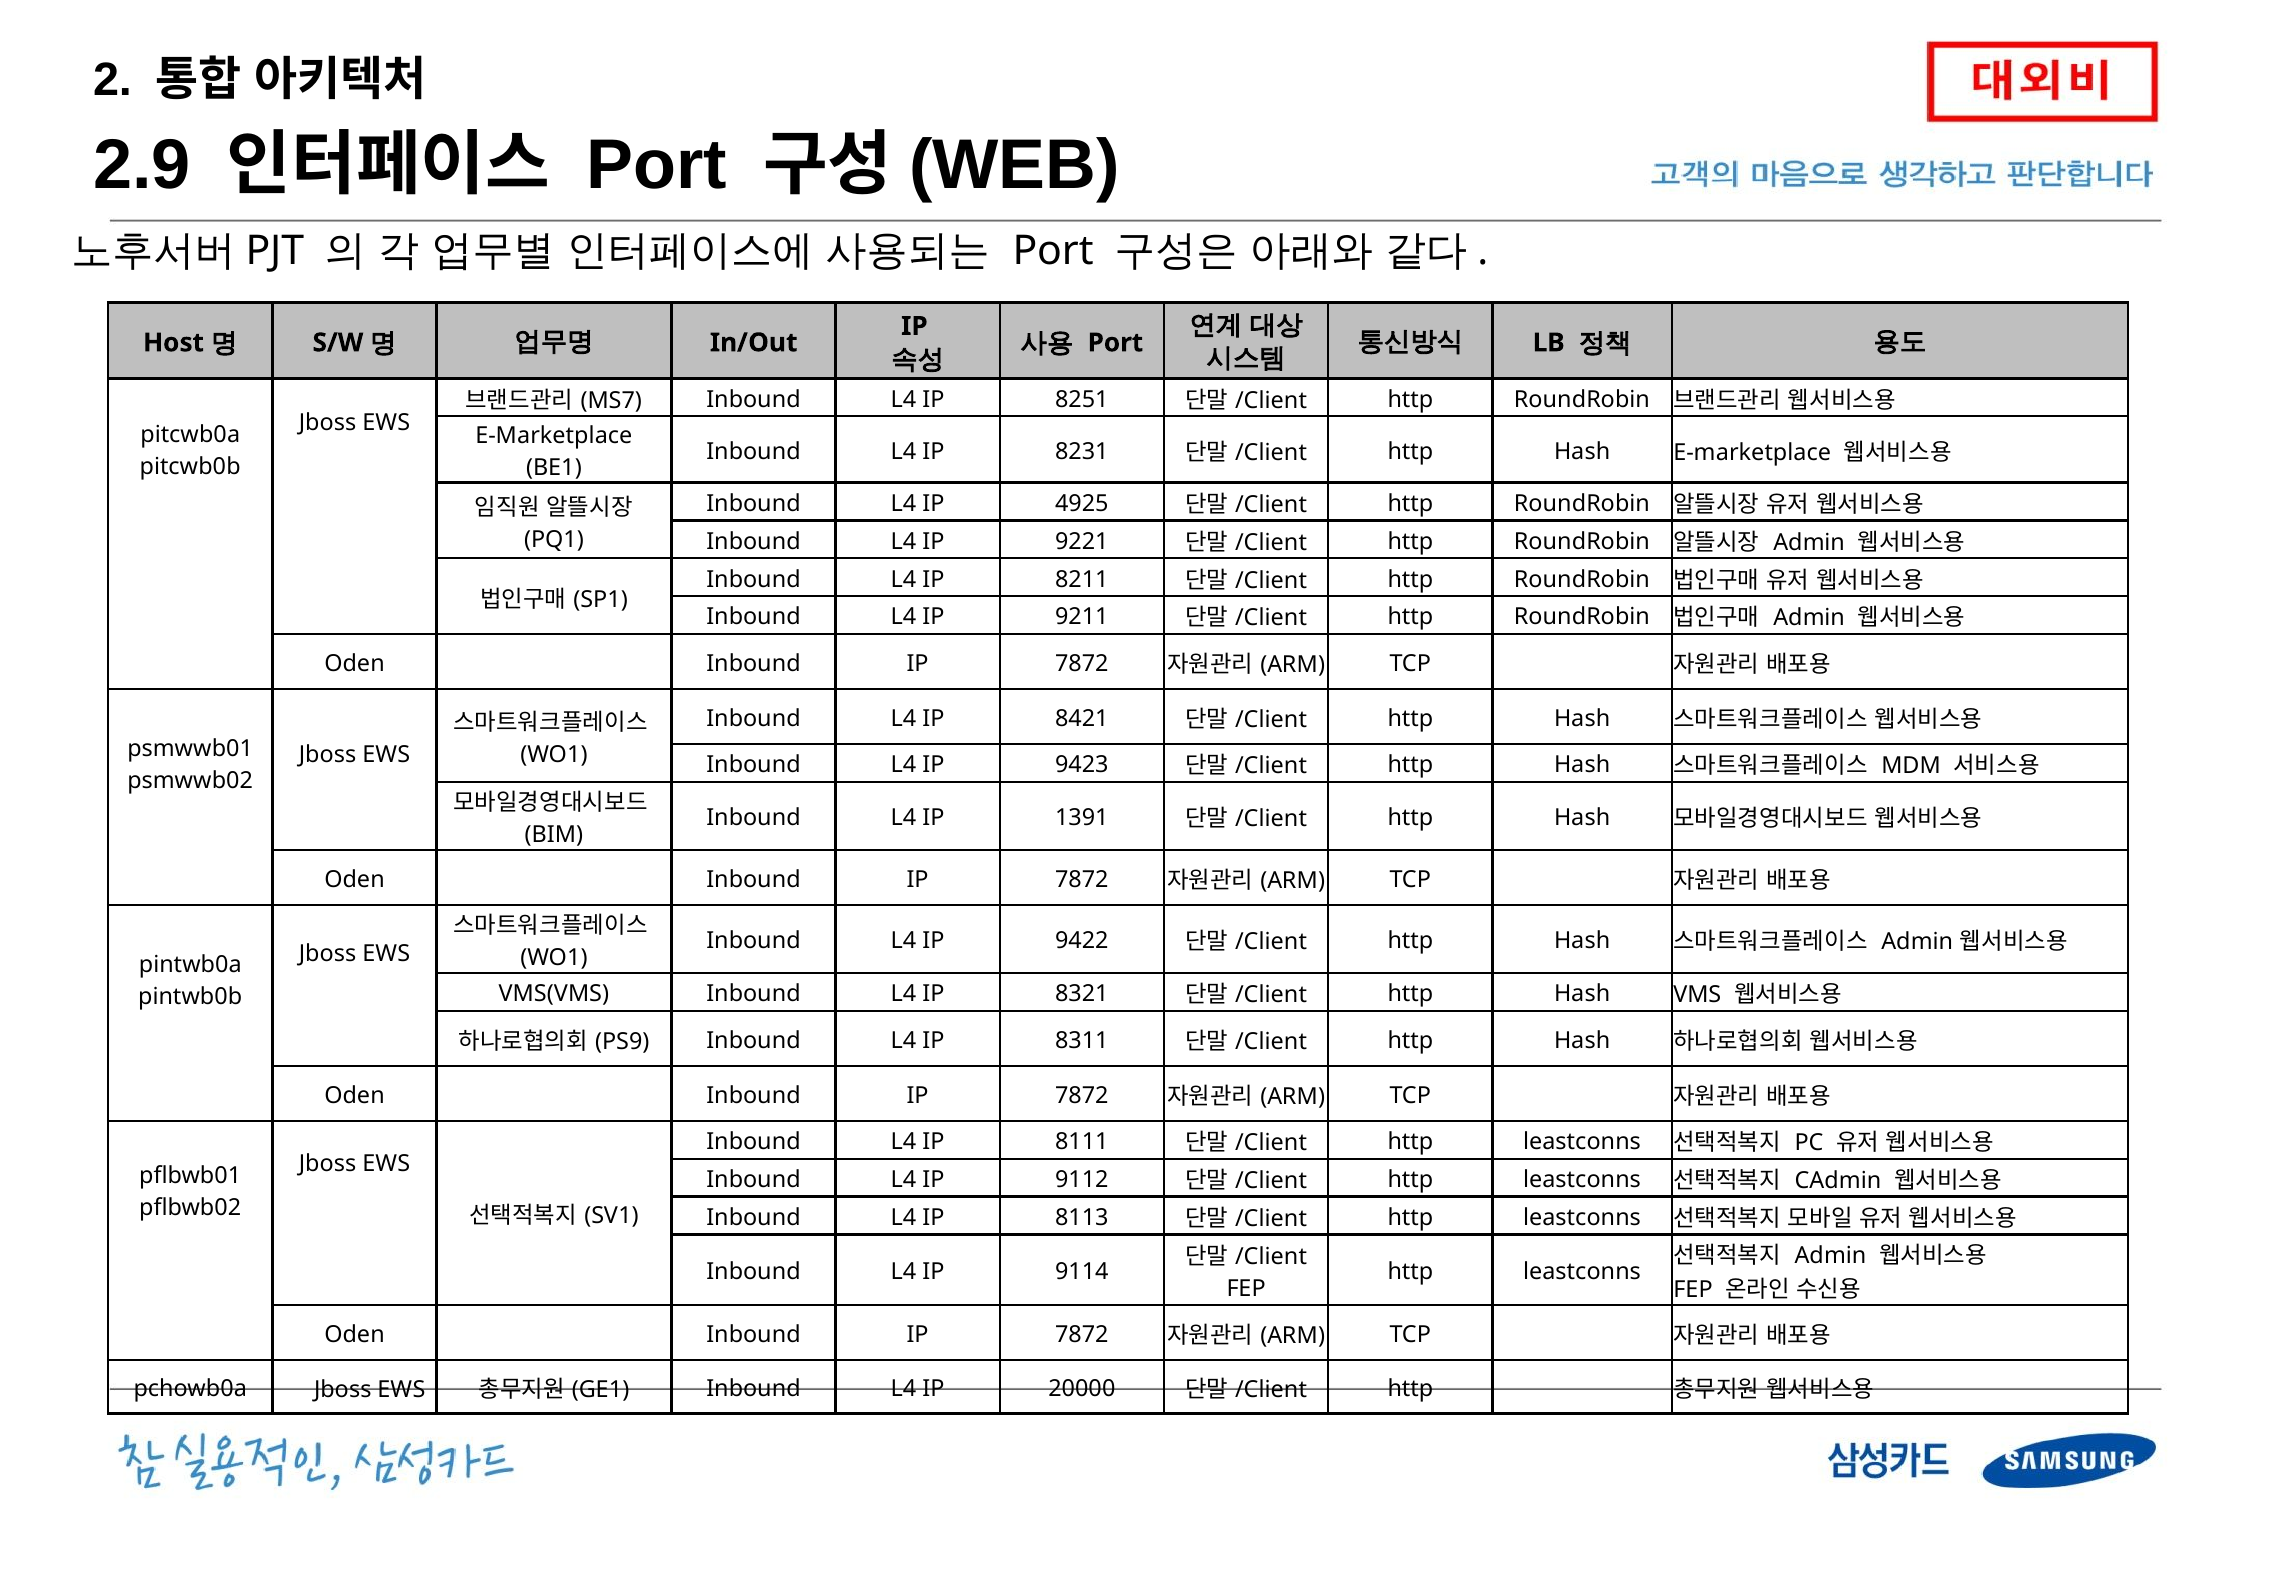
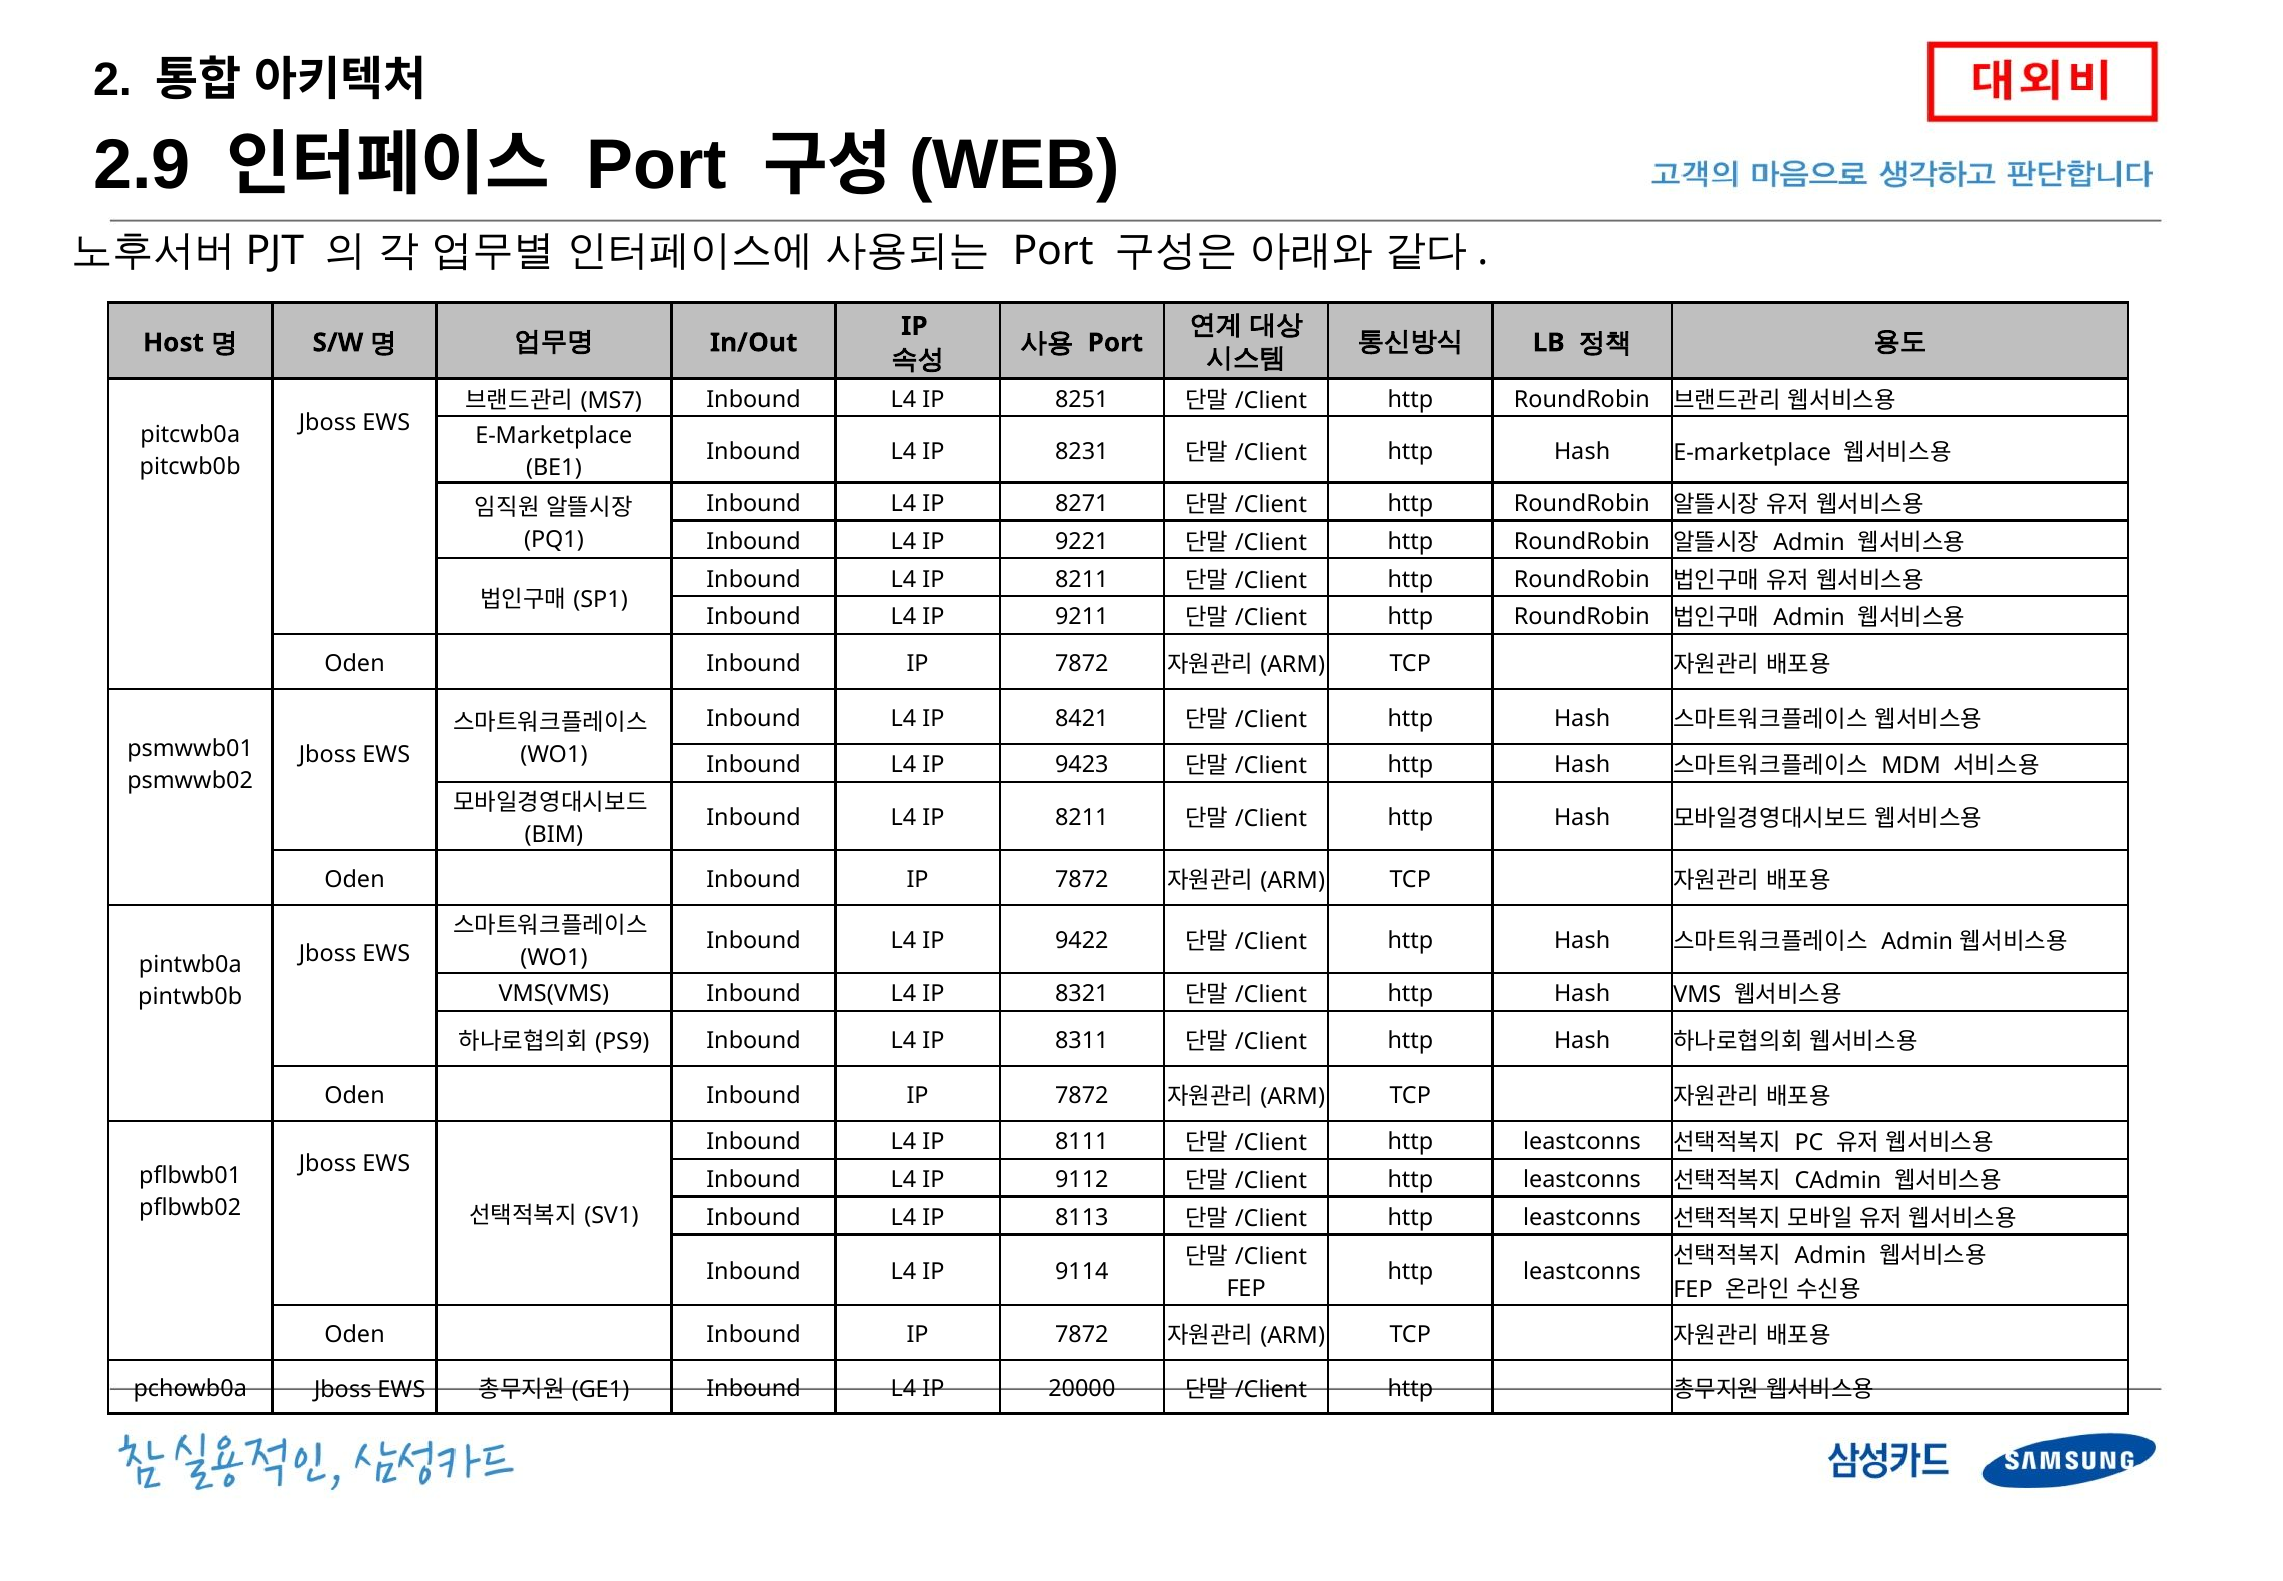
4925: 4925 -> 8271
1391 at (1082, 818): 1391 -> 8211
